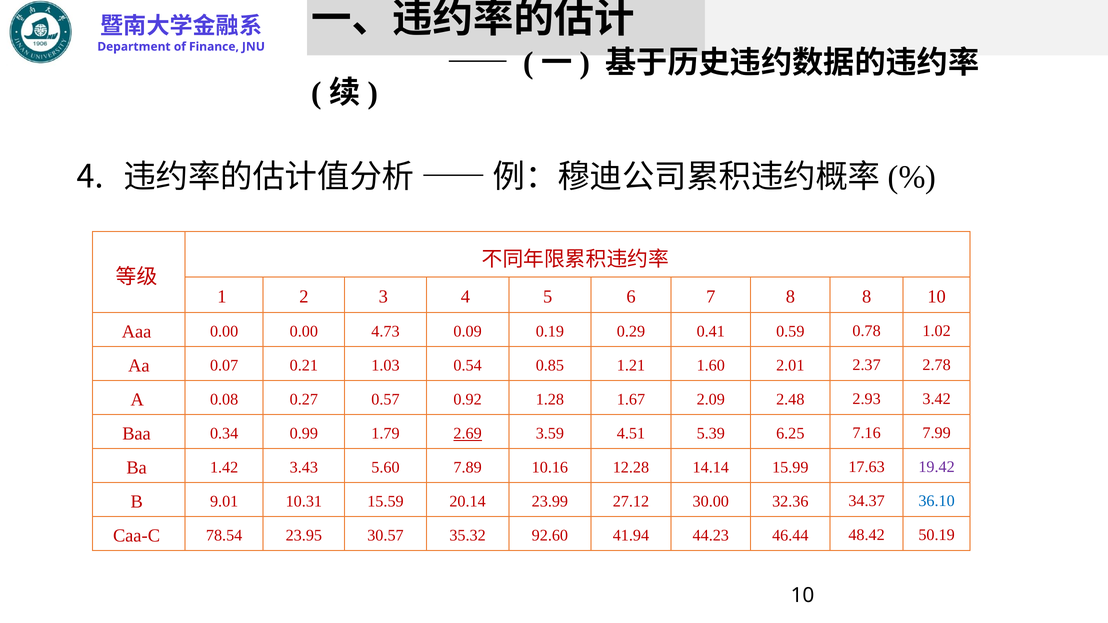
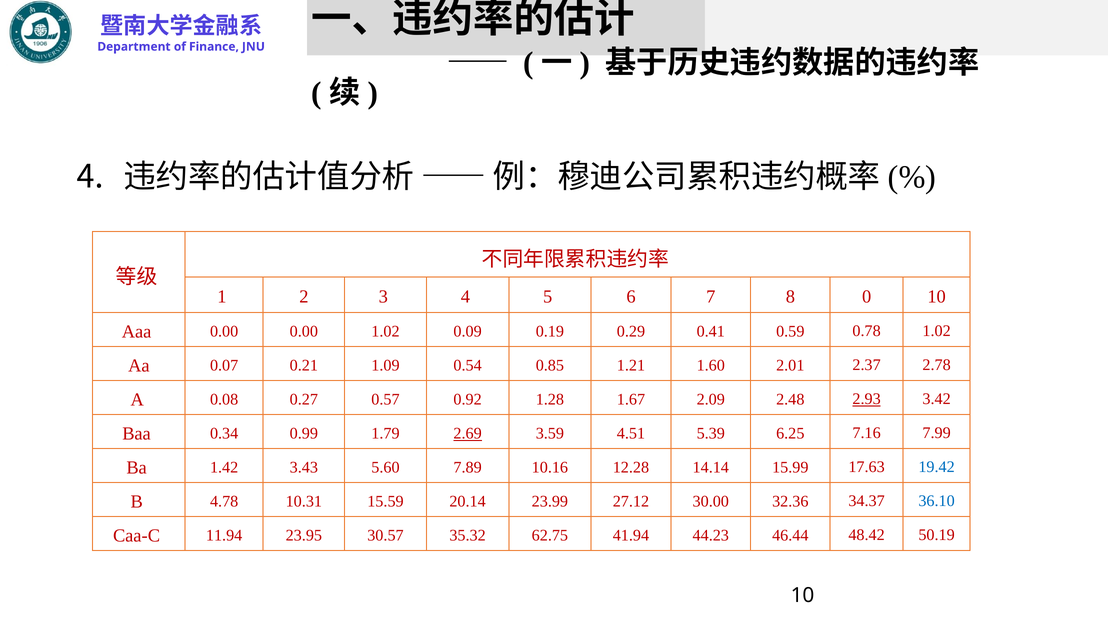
8 8: 8 -> 0
0.00 4.73: 4.73 -> 1.02
1.03: 1.03 -> 1.09
2.93 underline: none -> present
19.42 colour: purple -> blue
9.01: 9.01 -> 4.78
78.54: 78.54 -> 11.94
92.60: 92.60 -> 62.75
